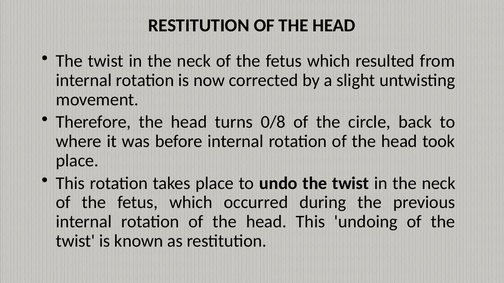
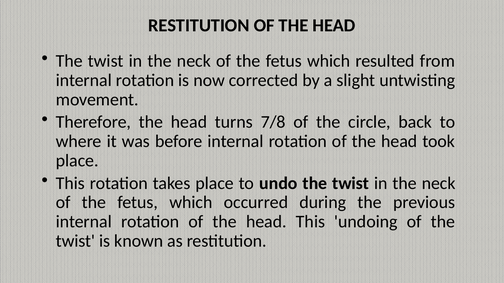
0/8: 0/8 -> 7/8
